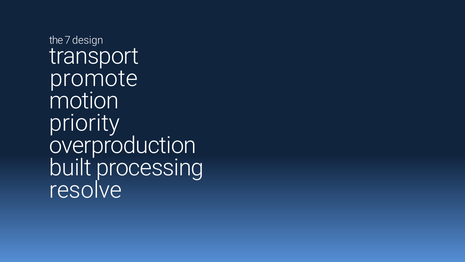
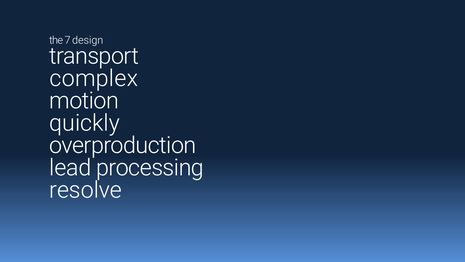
promote: promote -> complex
priority: priority -> quickly
built: built -> lead
